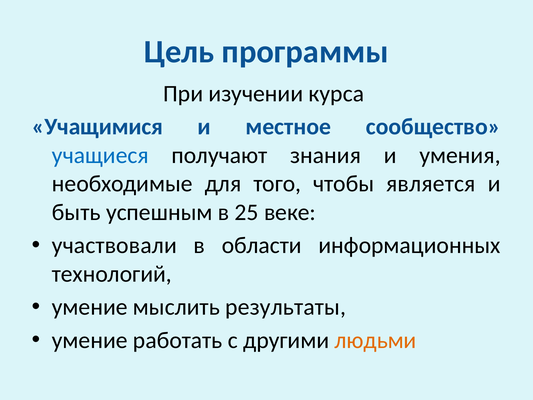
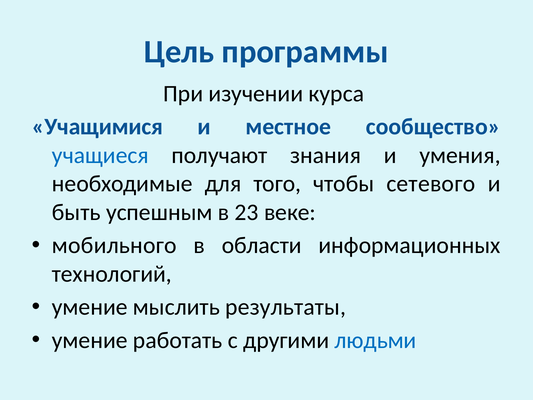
является: является -> сетевого
25: 25 -> 23
участвовали: участвовали -> мобильного
людьми colour: orange -> blue
